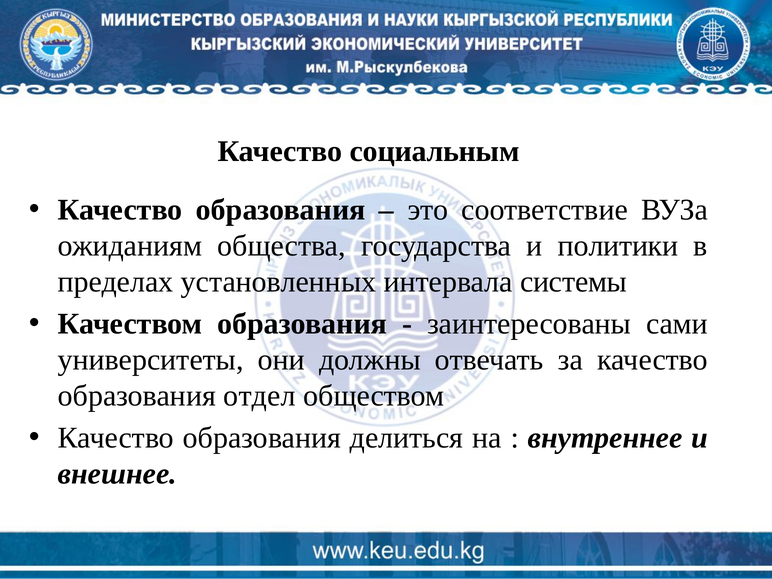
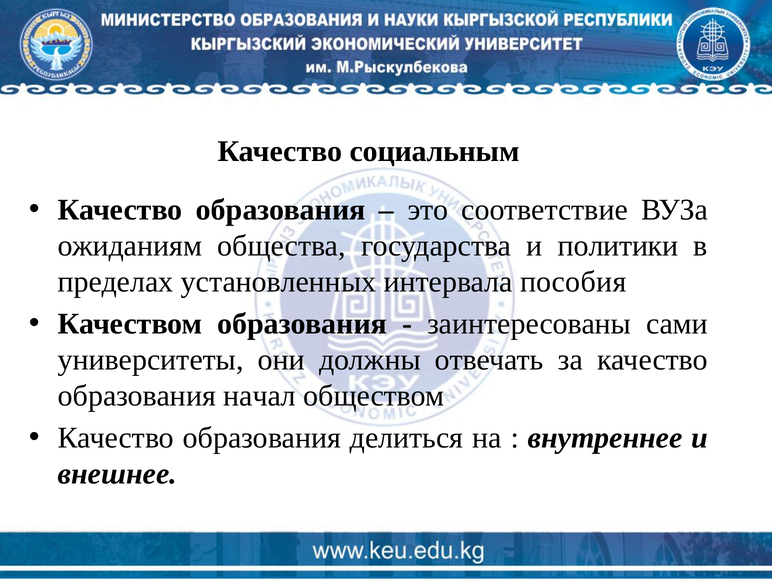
системы: системы -> пособия
отдел: отдел -> начал
